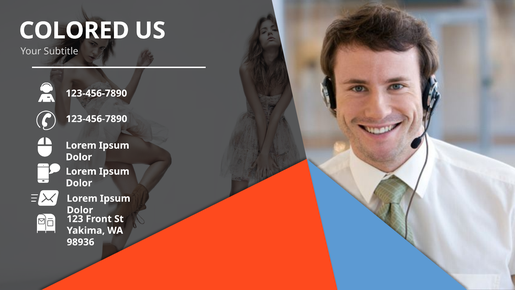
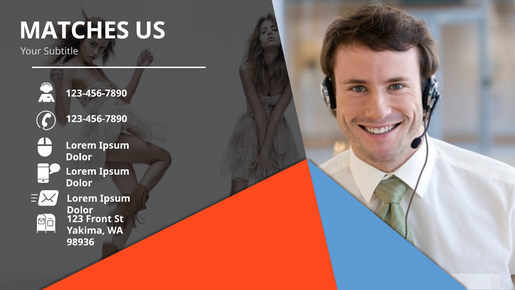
COLORED: COLORED -> MATCHES
